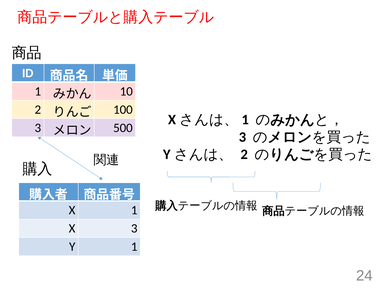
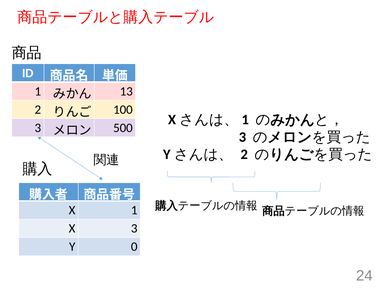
10: 10 -> 13
Y 1: 1 -> 0
